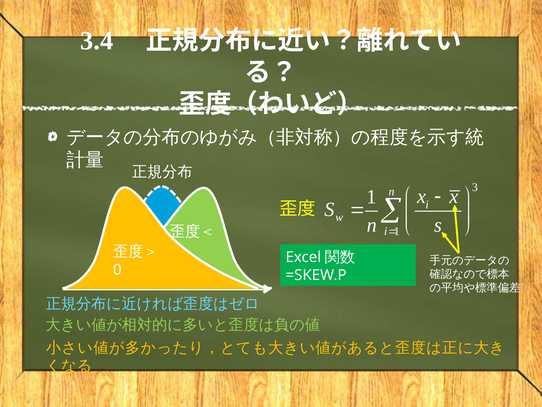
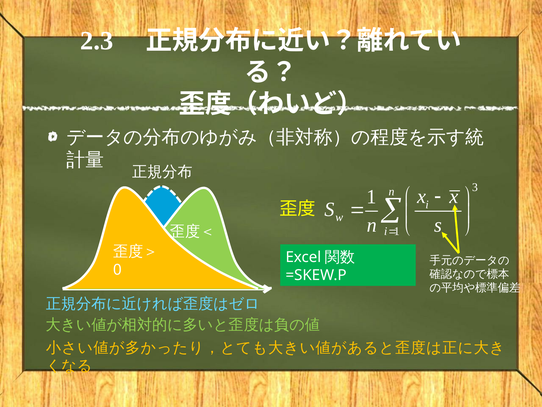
3.4: 3.4 -> 2.3
